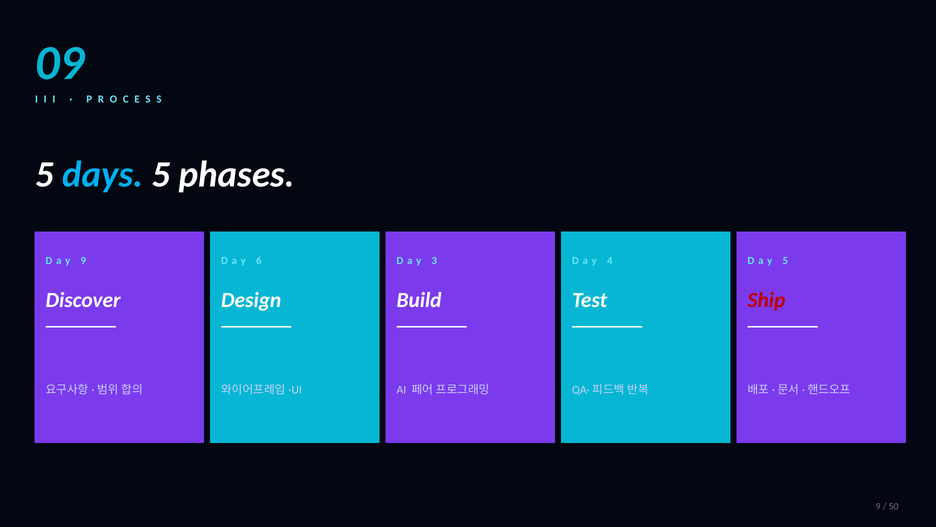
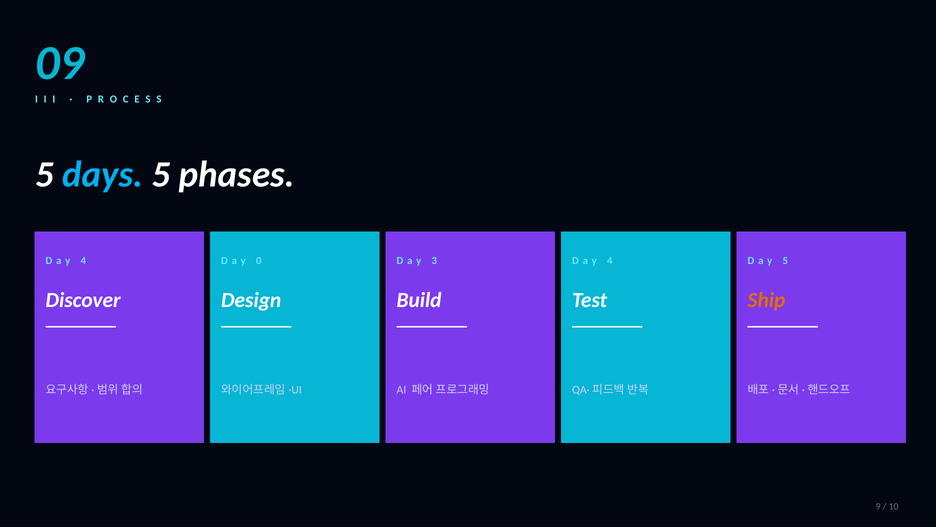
9 at (83, 260): 9 -> 4
6: 6 -> 0
Ship colour: red -> orange
50: 50 -> 10
